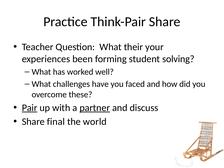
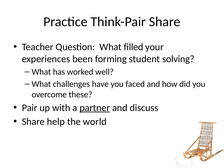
their: their -> filled
Pair underline: present -> none
final: final -> help
